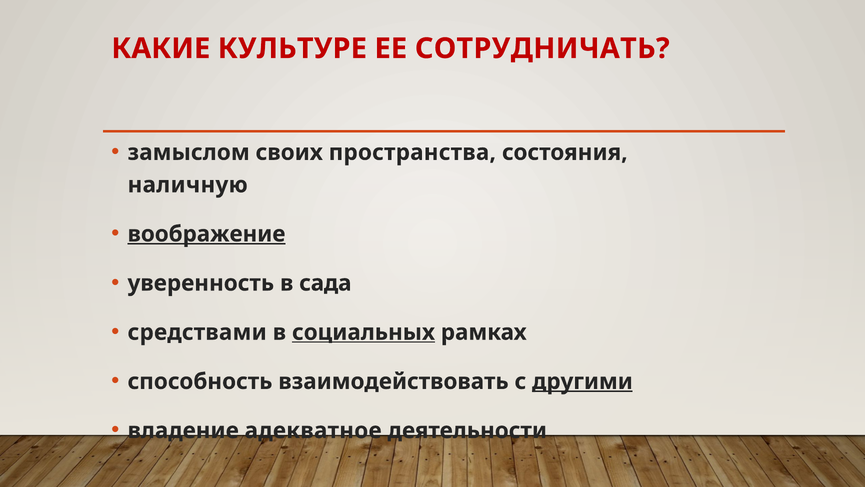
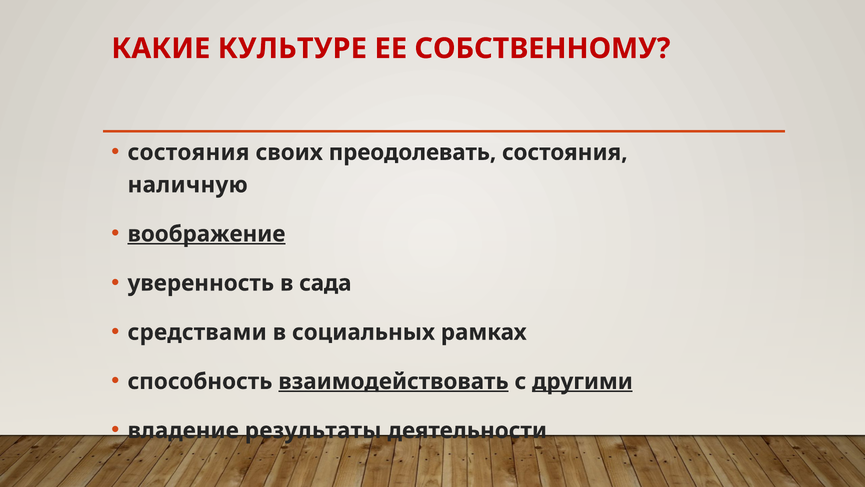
СОТРУДНИЧАТЬ: СОТРУДНИЧАТЬ -> СОБСТВЕННОМУ
замыслом at (189, 152): замыслом -> состояния
пространства: пространства -> преодолевать
социальных underline: present -> none
взаимодействовать underline: none -> present
адекватное: адекватное -> результаты
